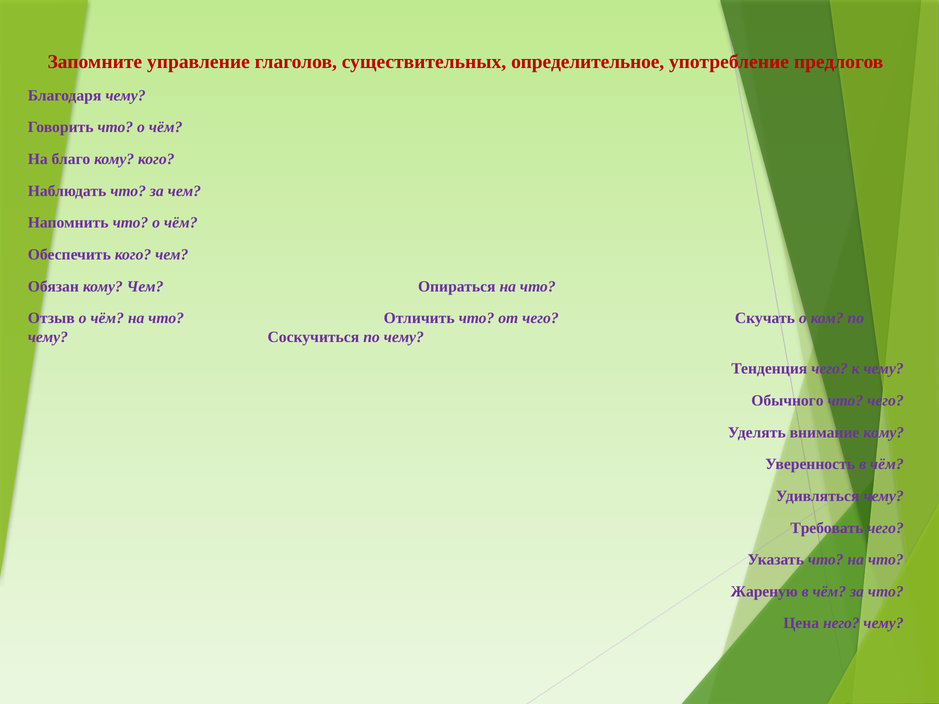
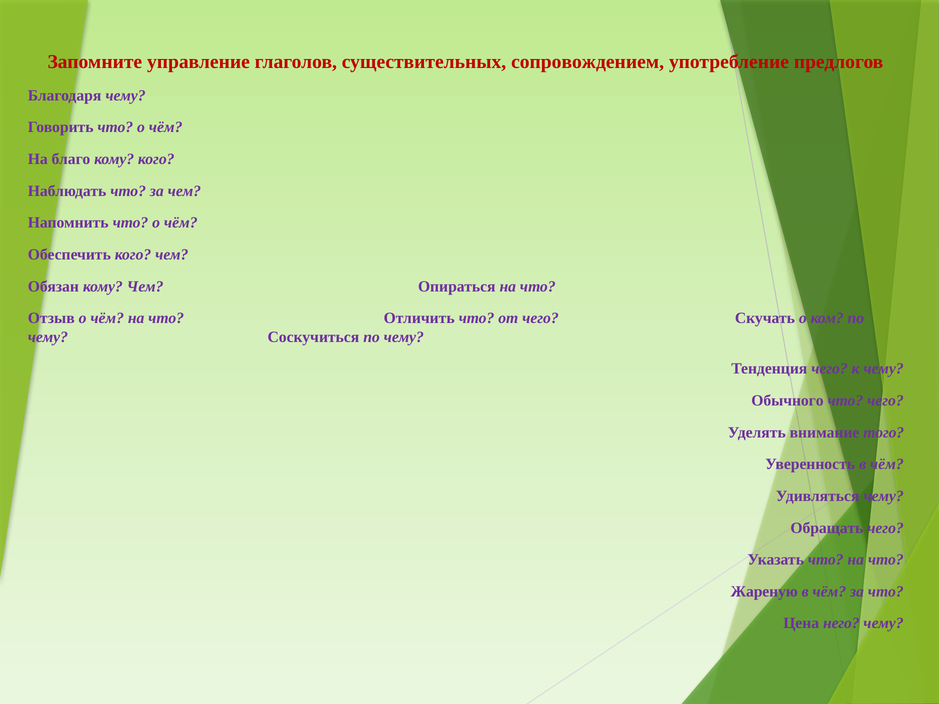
определительное: определительное -> сопровождением
внимание кому: кому -> того
Требовать: Требовать -> Обращать
